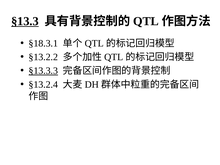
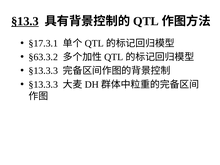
§18.3.1: §18.3.1 -> §17.3.1
§13.2.2: §13.2.2 -> §63.3.2
§13.3.3 at (43, 71) underline: present -> none
§13.2.4 at (43, 84): §13.2.4 -> §13.3.3
